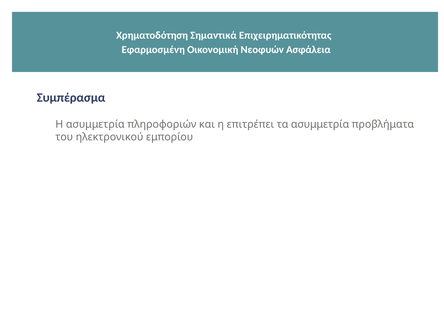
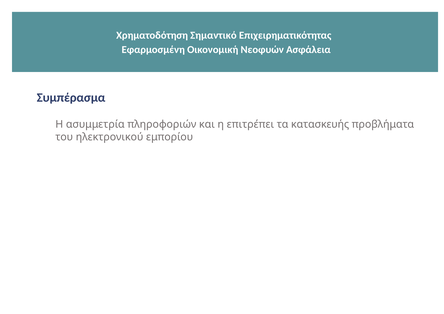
Σημαντικά: Σημαντικά -> Σημαντικό
τα ασυμμετρία: ασυμμετρία -> κατασκευής
